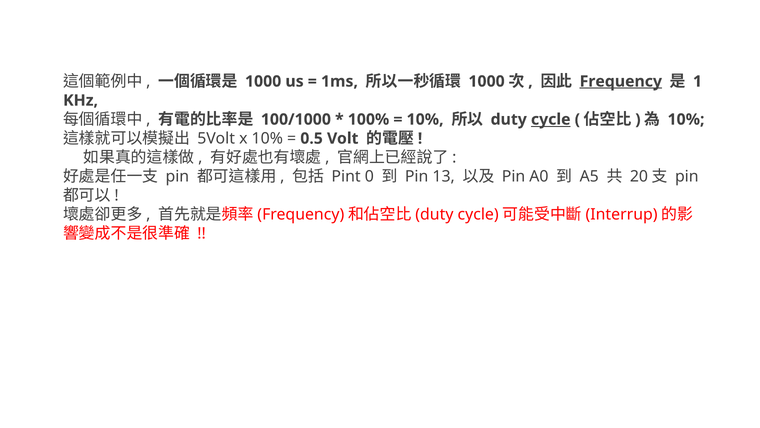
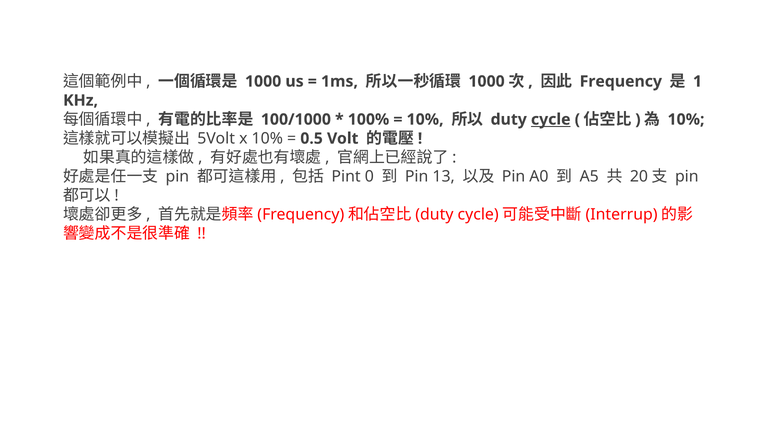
Frequency at (621, 81) underline: present -> none
